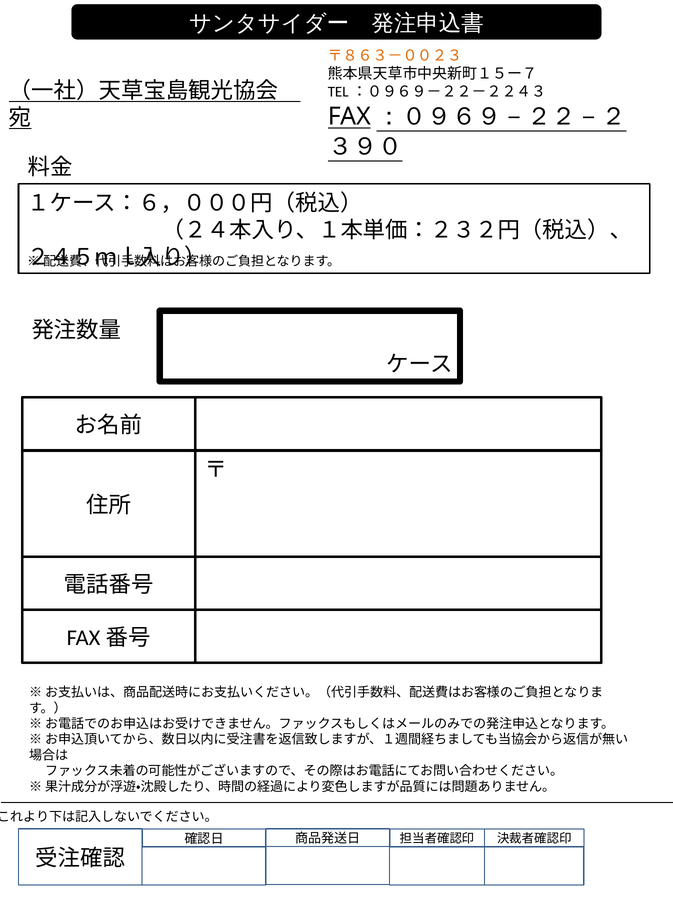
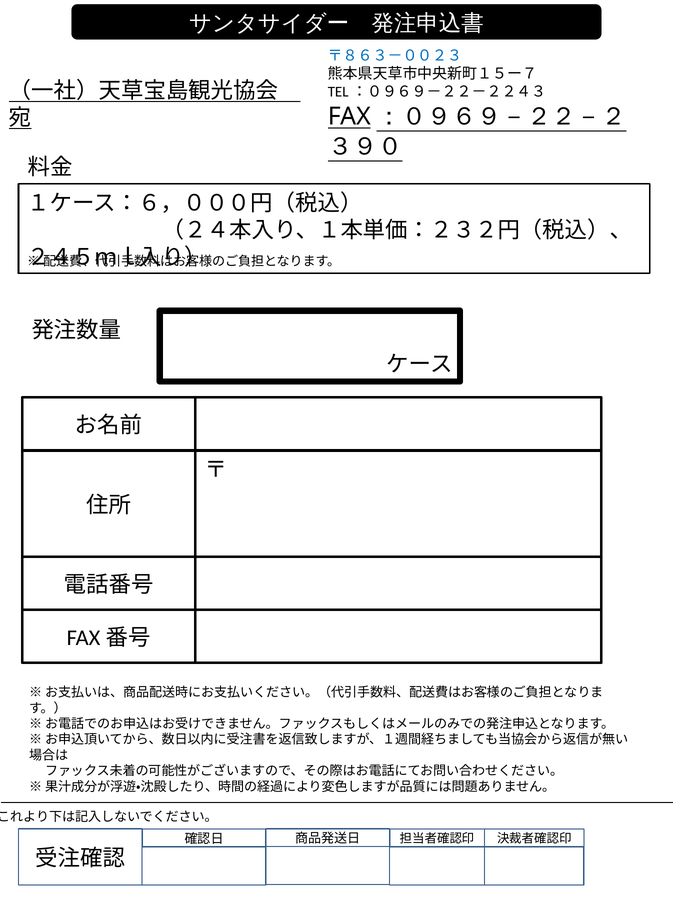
〒８６３－００２３ colour: orange -> blue
